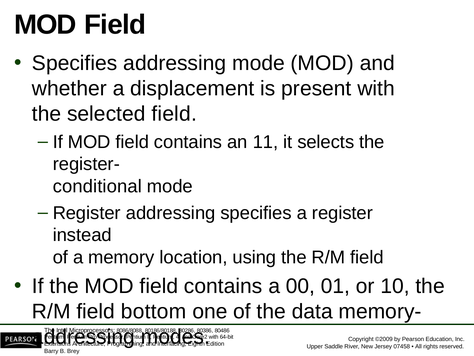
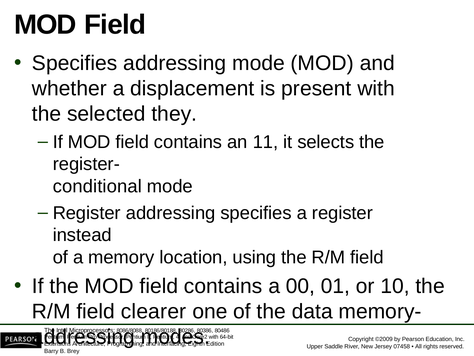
selected field: field -> they
bottom: bottom -> clearer
